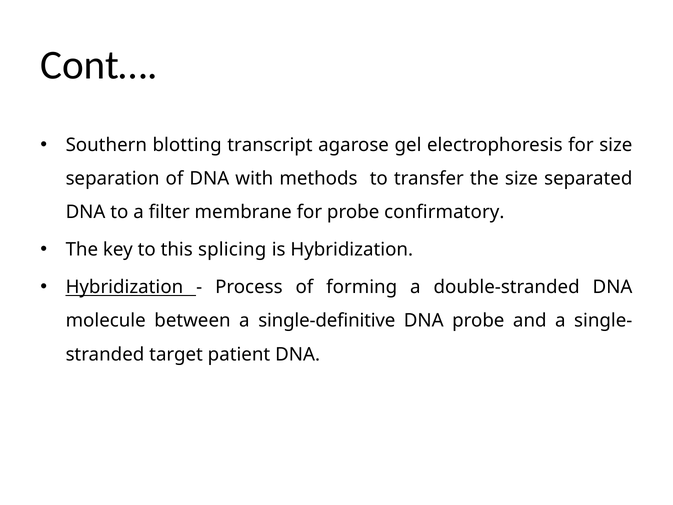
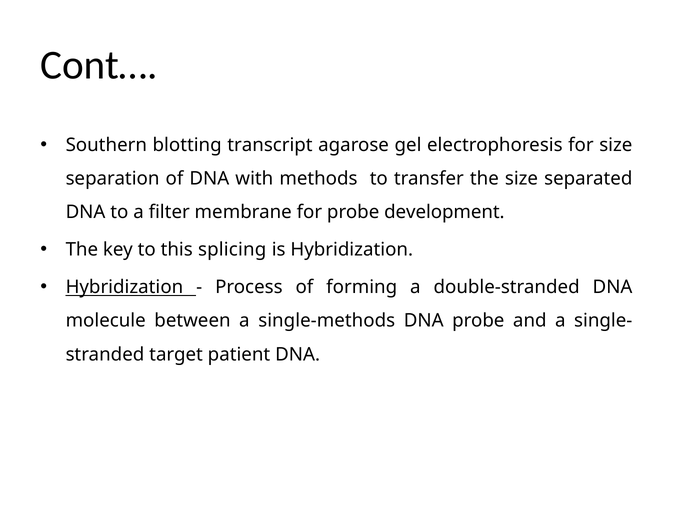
confirmatory: confirmatory -> development
single-definitive: single-definitive -> single-methods
